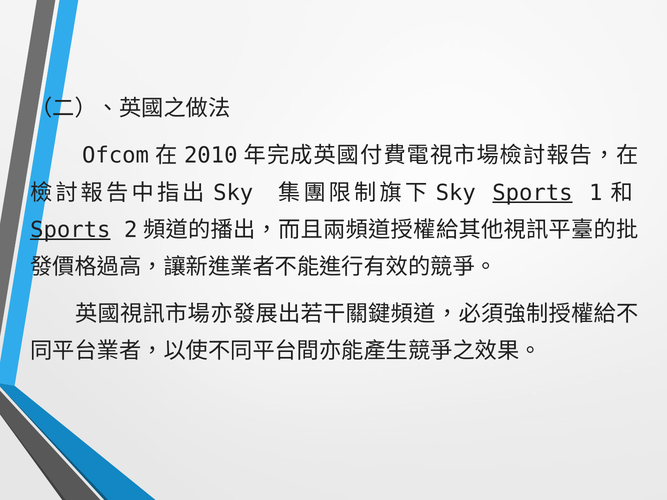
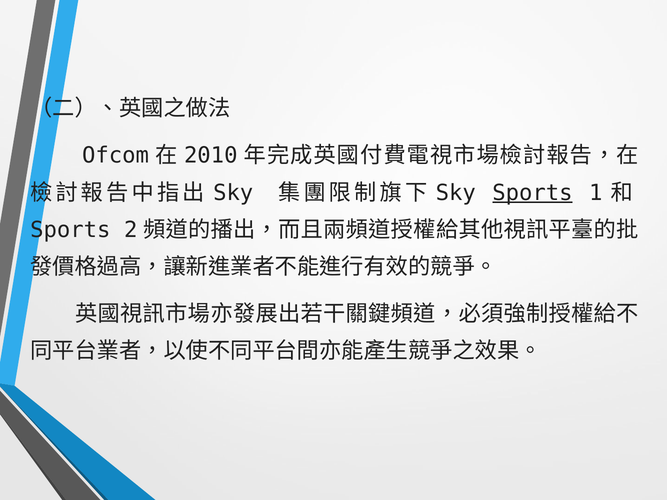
Sports at (70, 230) underline: present -> none
